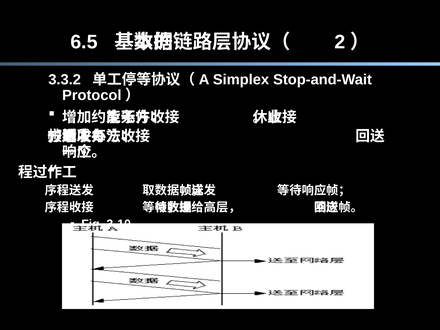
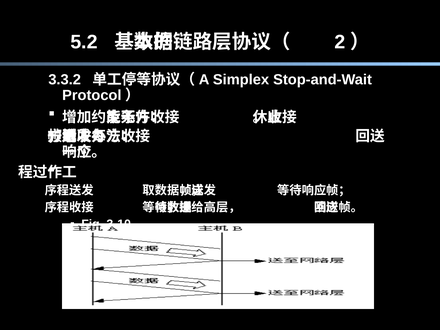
6.5: 6.5 -> 5.2
